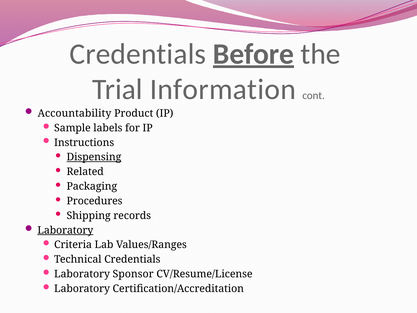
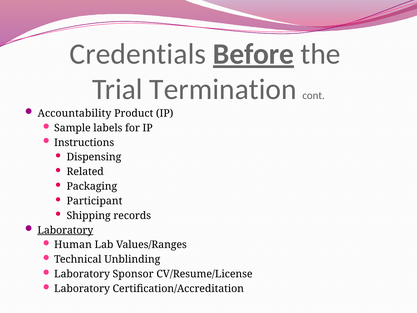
Information: Information -> Termination
Dispensing underline: present -> none
Procedures: Procedures -> Participant
Criteria: Criteria -> Human
Technical Credentials: Credentials -> Unblinding
